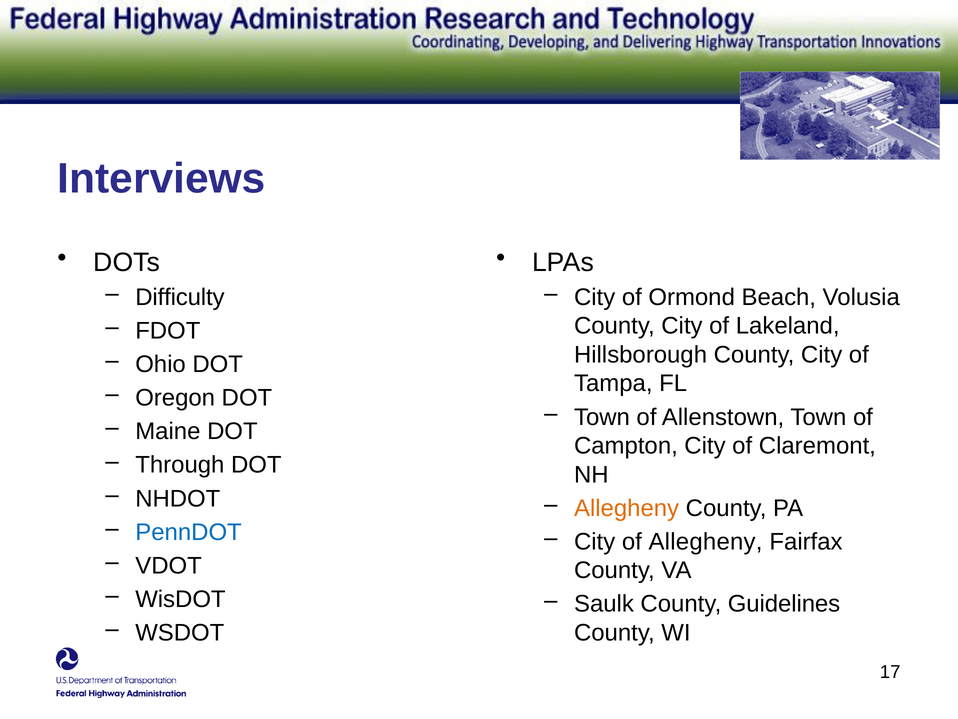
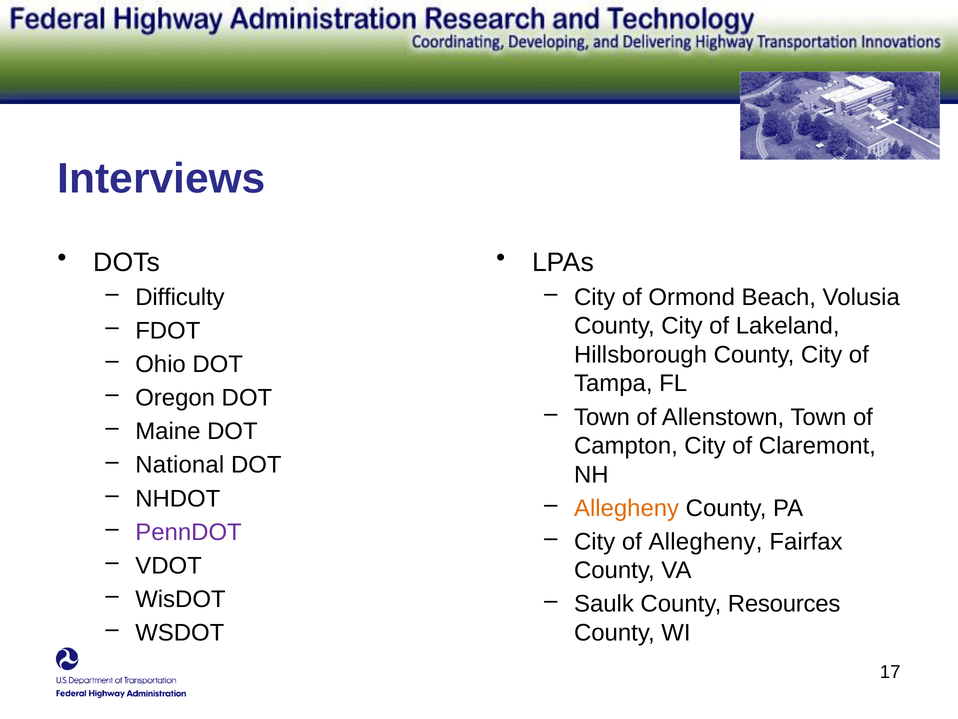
Through: Through -> National
PennDOT colour: blue -> purple
Guidelines: Guidelines -> Resources
